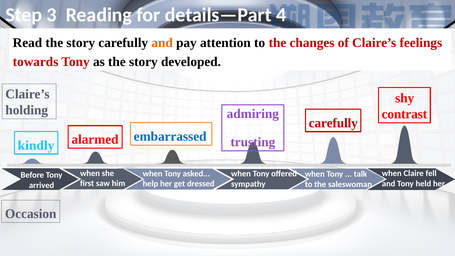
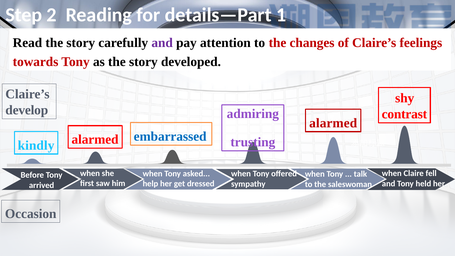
3: 3 -> 2
4: 4 -> 1
and at (162, 43) colour: orange -> purple
holding: holding -> develop
carefully at (333, 123): carefully -> alarmed
